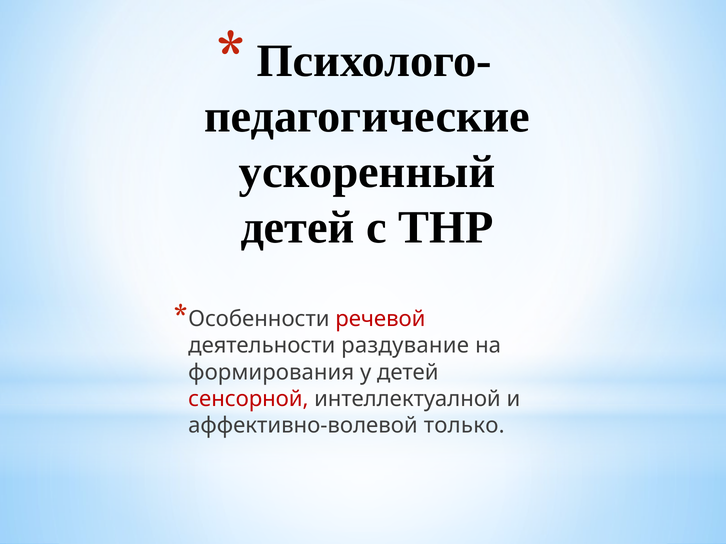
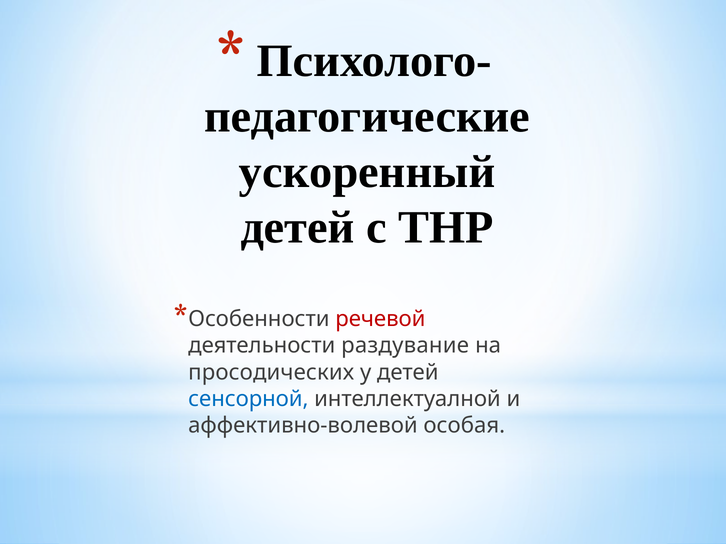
формирования: формирования -> просодических
сенсорной colour: red -> blue
только: только -> особая
